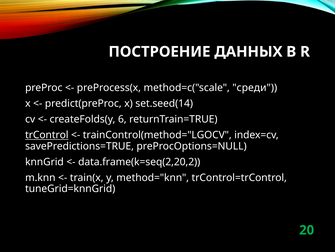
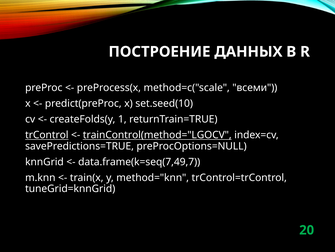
среди: среди -> всеми
set.seed(14: set.seed(14 -> set.seed(10
6: 6 -> 1
trainControl(method="LGOCV underline: none -> present
data.frame(k=seq(2,20,2: data.frame(k=seq(2,20,2 -> data.frame(k=seq(7,49,7
